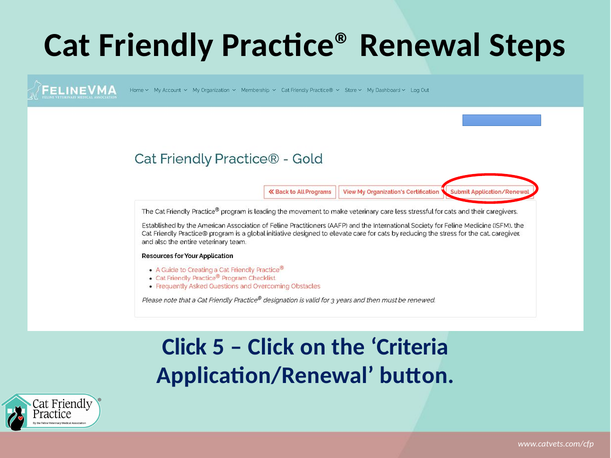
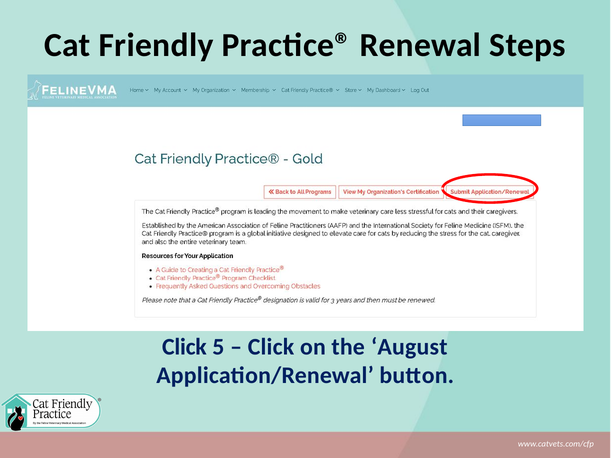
Criteria: Criteria -> August
